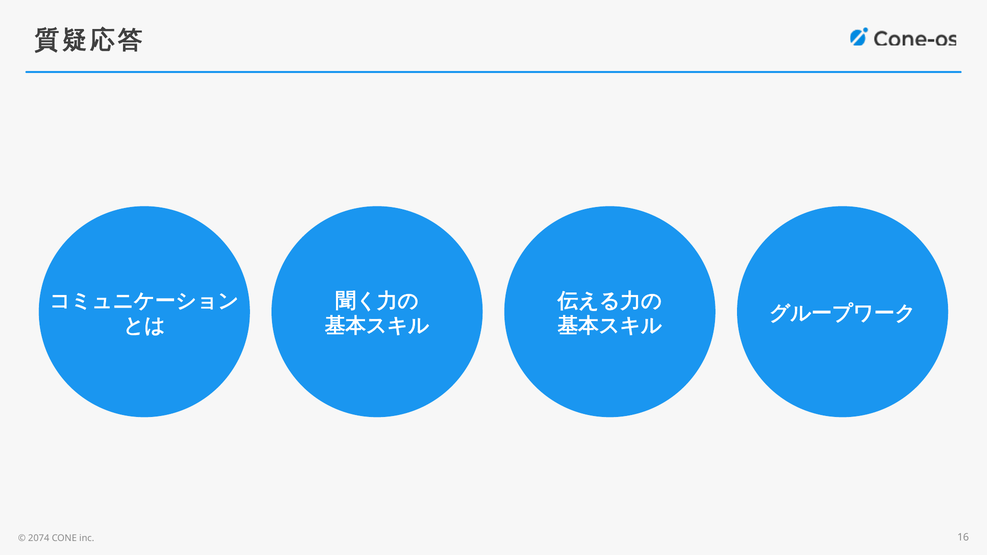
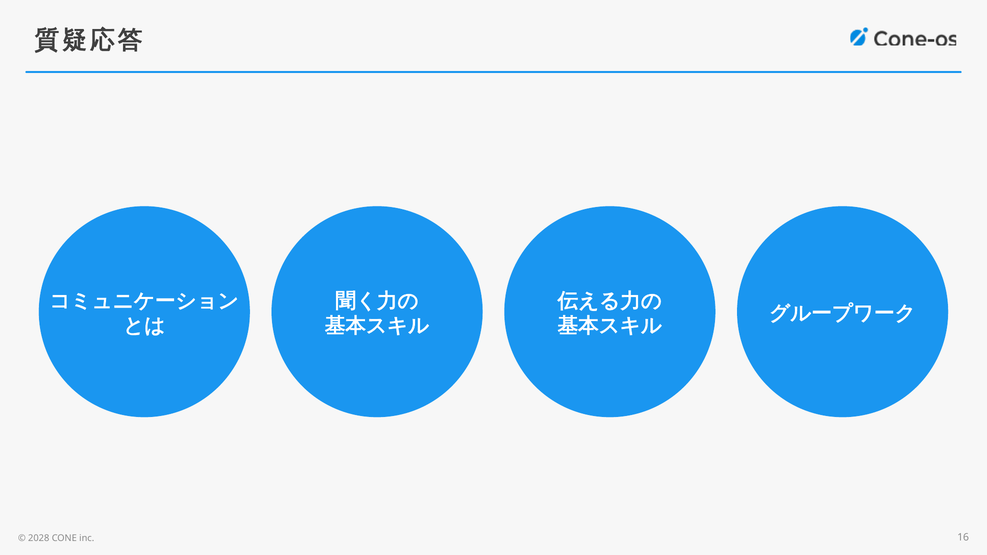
2074: 2074 -> 2028
